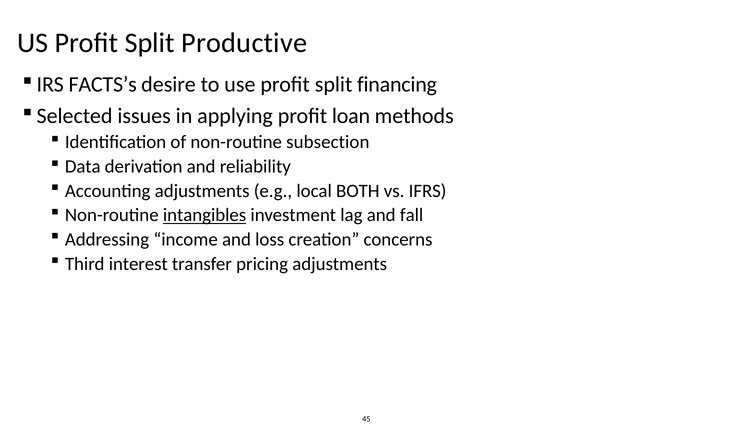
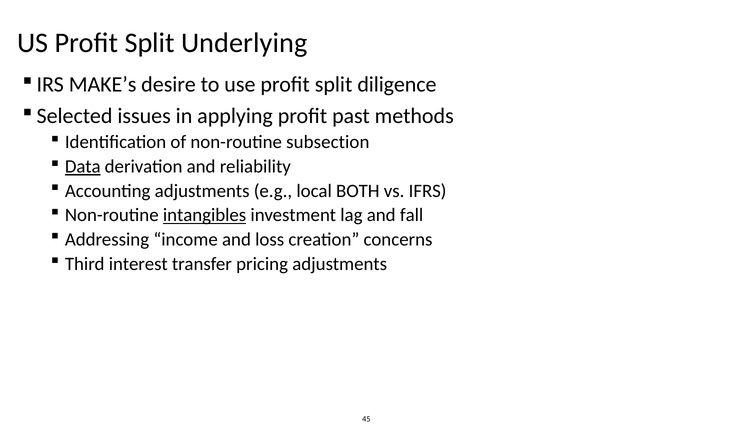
Productive: Productive -> Underlying
FACTS’s: FACTS’s -> MAKE’s
financing: financing -> diligence
loan: loan -> past
Data underline: none -> present
